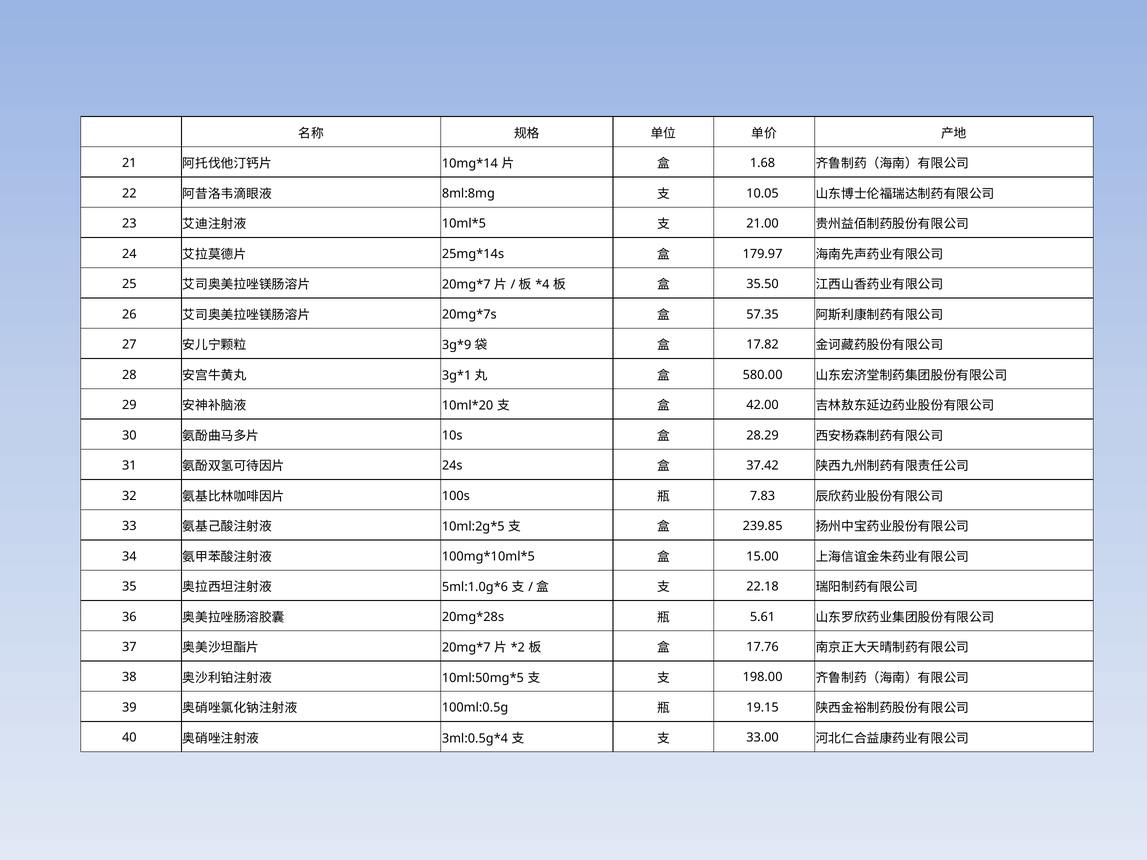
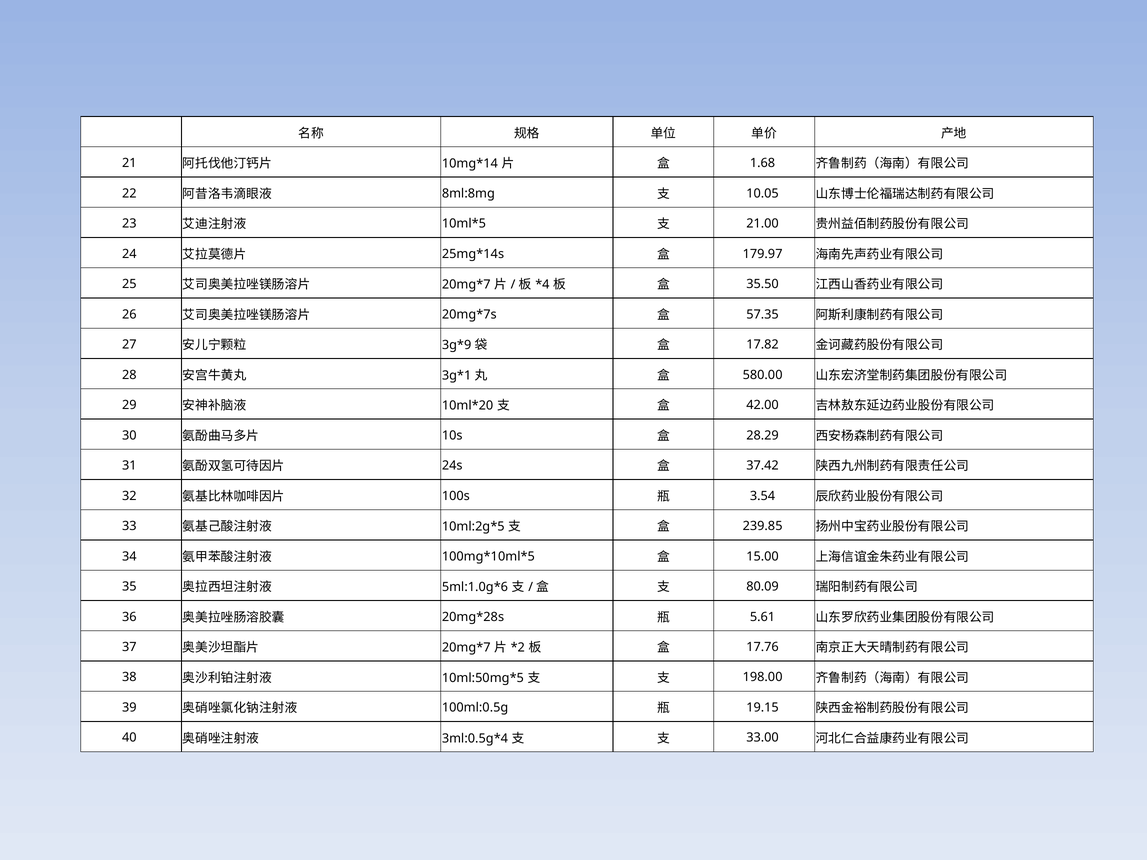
7.83: 7.83 -> 3.54
22.18: 22.18 -> 80.09
